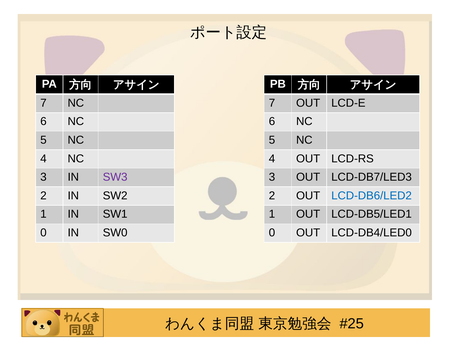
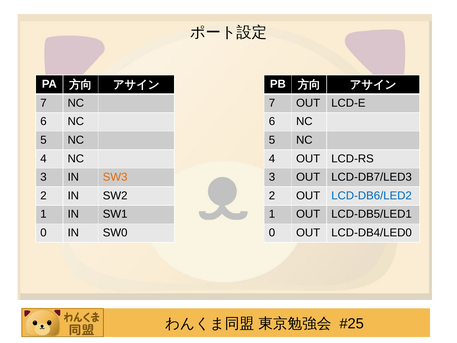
SW3 colour: purple -> orange
